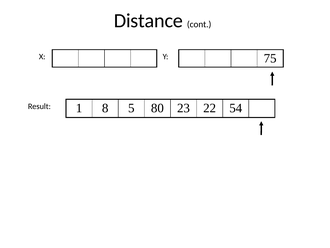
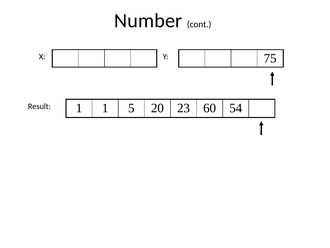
Distance: Distance -> Number
1 8: 8 -> 1
80: 80 -> 20
22: 22 -> 60
